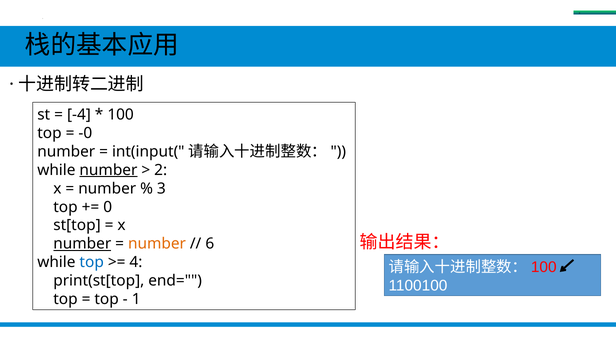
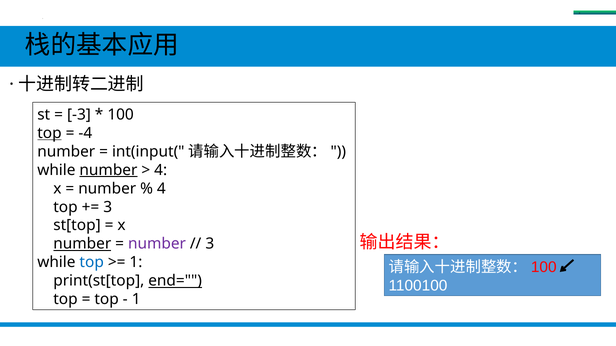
-4: -4 -> -3
top at (49, 133) underline: none -> present
-0: -0 -> -4
2 at (161, 170): 2 -> 4
3 at (161, 189): 3 -> 4
0 at (108, 207): 0 -> 3
number at (157, 244) colour: orange -> purple
6 at (210, 244): 6 -> 3
4 at (136, 263): 4 -> 1
end= underline: none -> present
